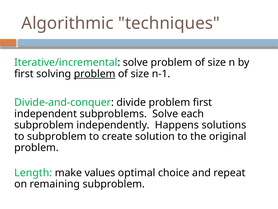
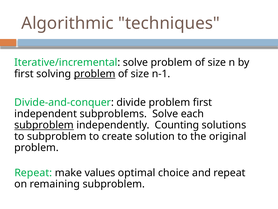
subproblem at (44, 125) underline: none -> present
Happens: Happens -> Counting
Length at (33, 172): Length -> Repeat
